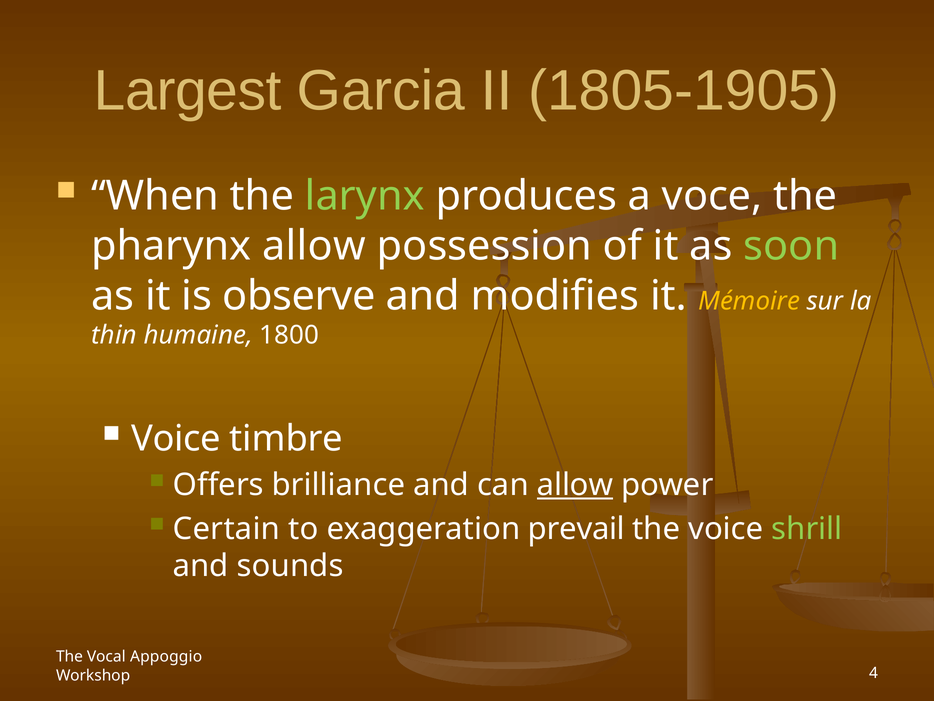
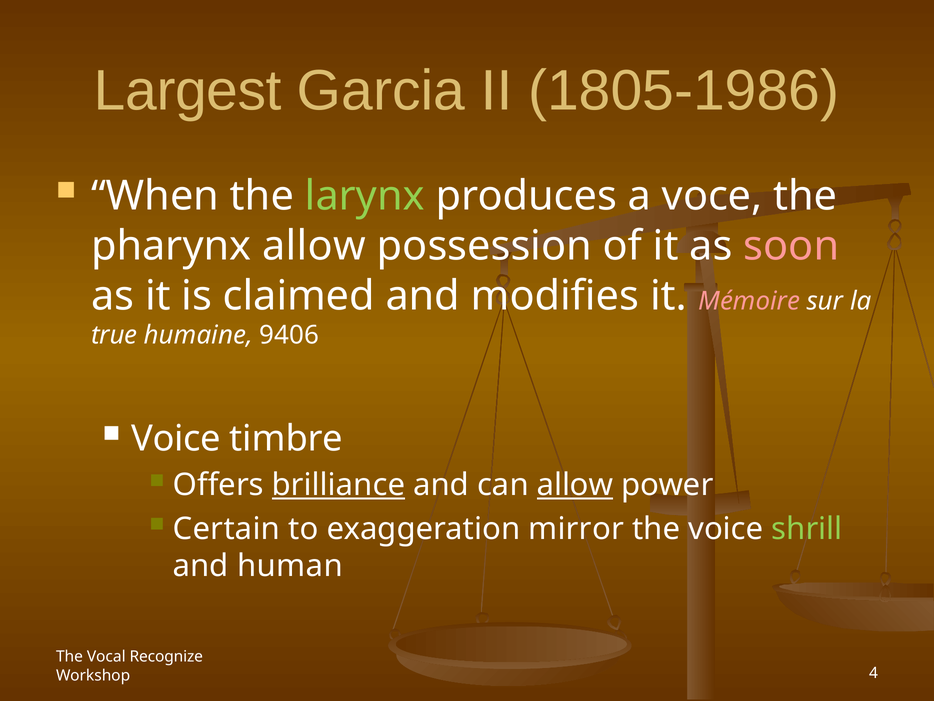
1805-1905: 1805-1905 -> 1805-1986
soon colour: light green -> pink
observe: observe -> claimed
Mémoire colour: yellow -> pink
thin: thin -> true
1800: 1800 -> 9406
brilliance underline: none -> present
prevail: prevail -> mirror
sounds: sounds -> human
Appoggio: Appoggio -> Recognize
